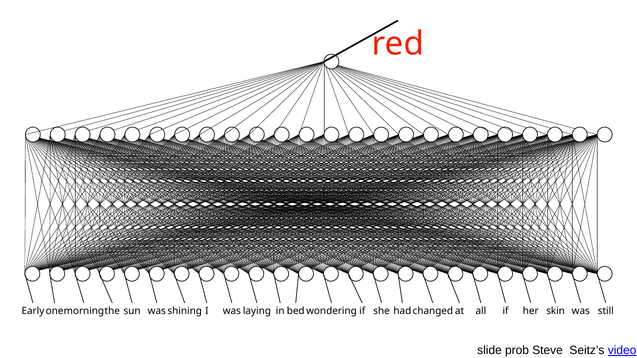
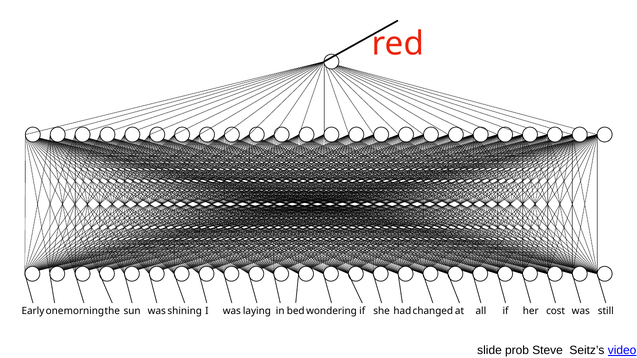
skin: skin -> cost
